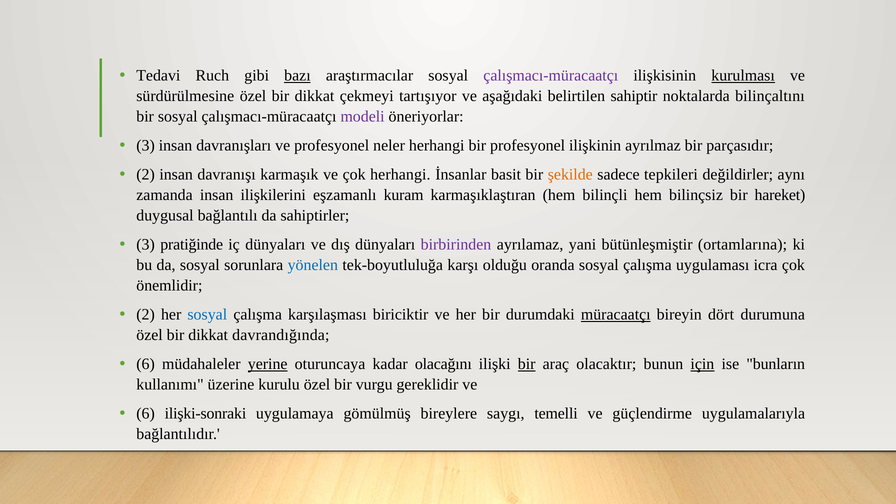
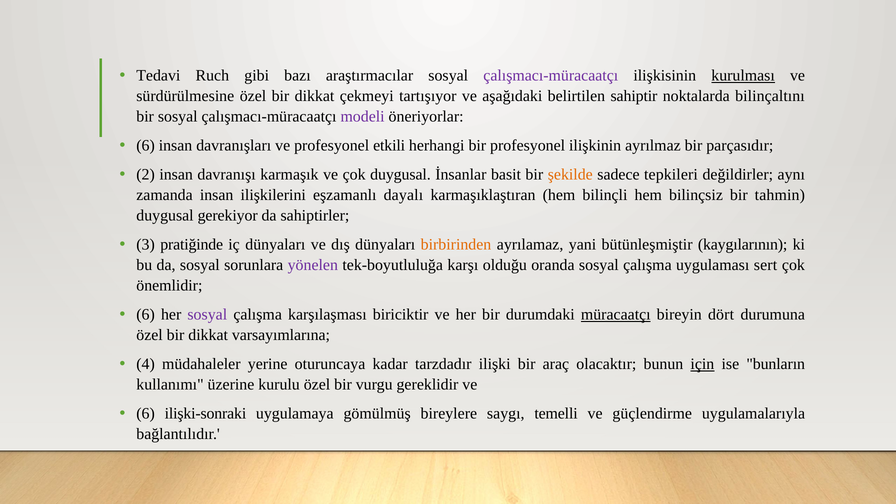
bazı underline: present -> none
3 at (146, 146): 3 -> 6
neler: neler -> etkili
çok herhangi: herhangi -> duygusal
kuram: kuram -> dayalı
hareket: hareket -> tahmin
bağlantılı: bağlantılı -> gerekiyor
birbirinden colour: purple -> orange
ortamlarına: ortamlarına -> kaygılarının
yönelen colour: blue -> purple
icra: icra -> sert
2 at (146, 315): 2 -> 6
sosyal at (207, 315) colour: blue -> purple
davrandığında: davrandığında -> varsayımlarına
6 at (146, 364): 6 -> 4
yerine underline: present -> none
olacağını: olacağını -> tarzdadır
bir at (527, 364) underline: present -> none
